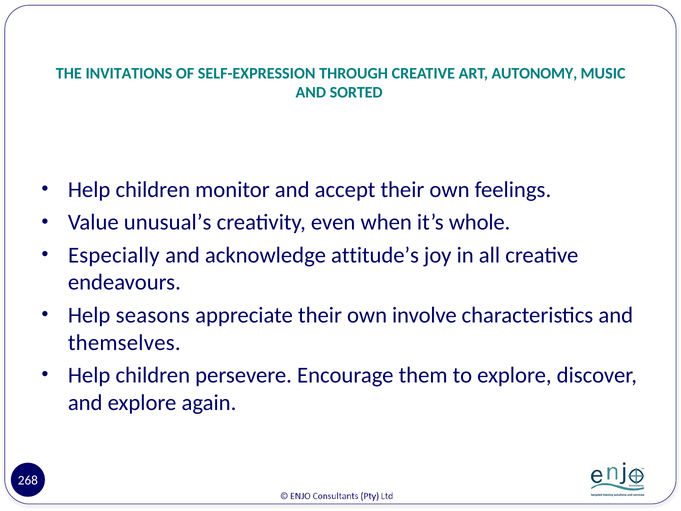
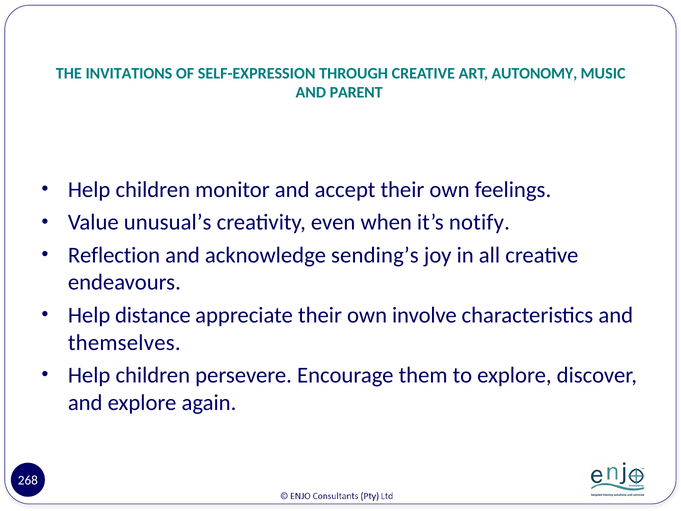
SORTED: SORTED -> PARENT
whole: whole -> notify
Especially: Especially -> Reflection
attitude’s: attitude’s -> sending’s
seasons: seasons -> distance
